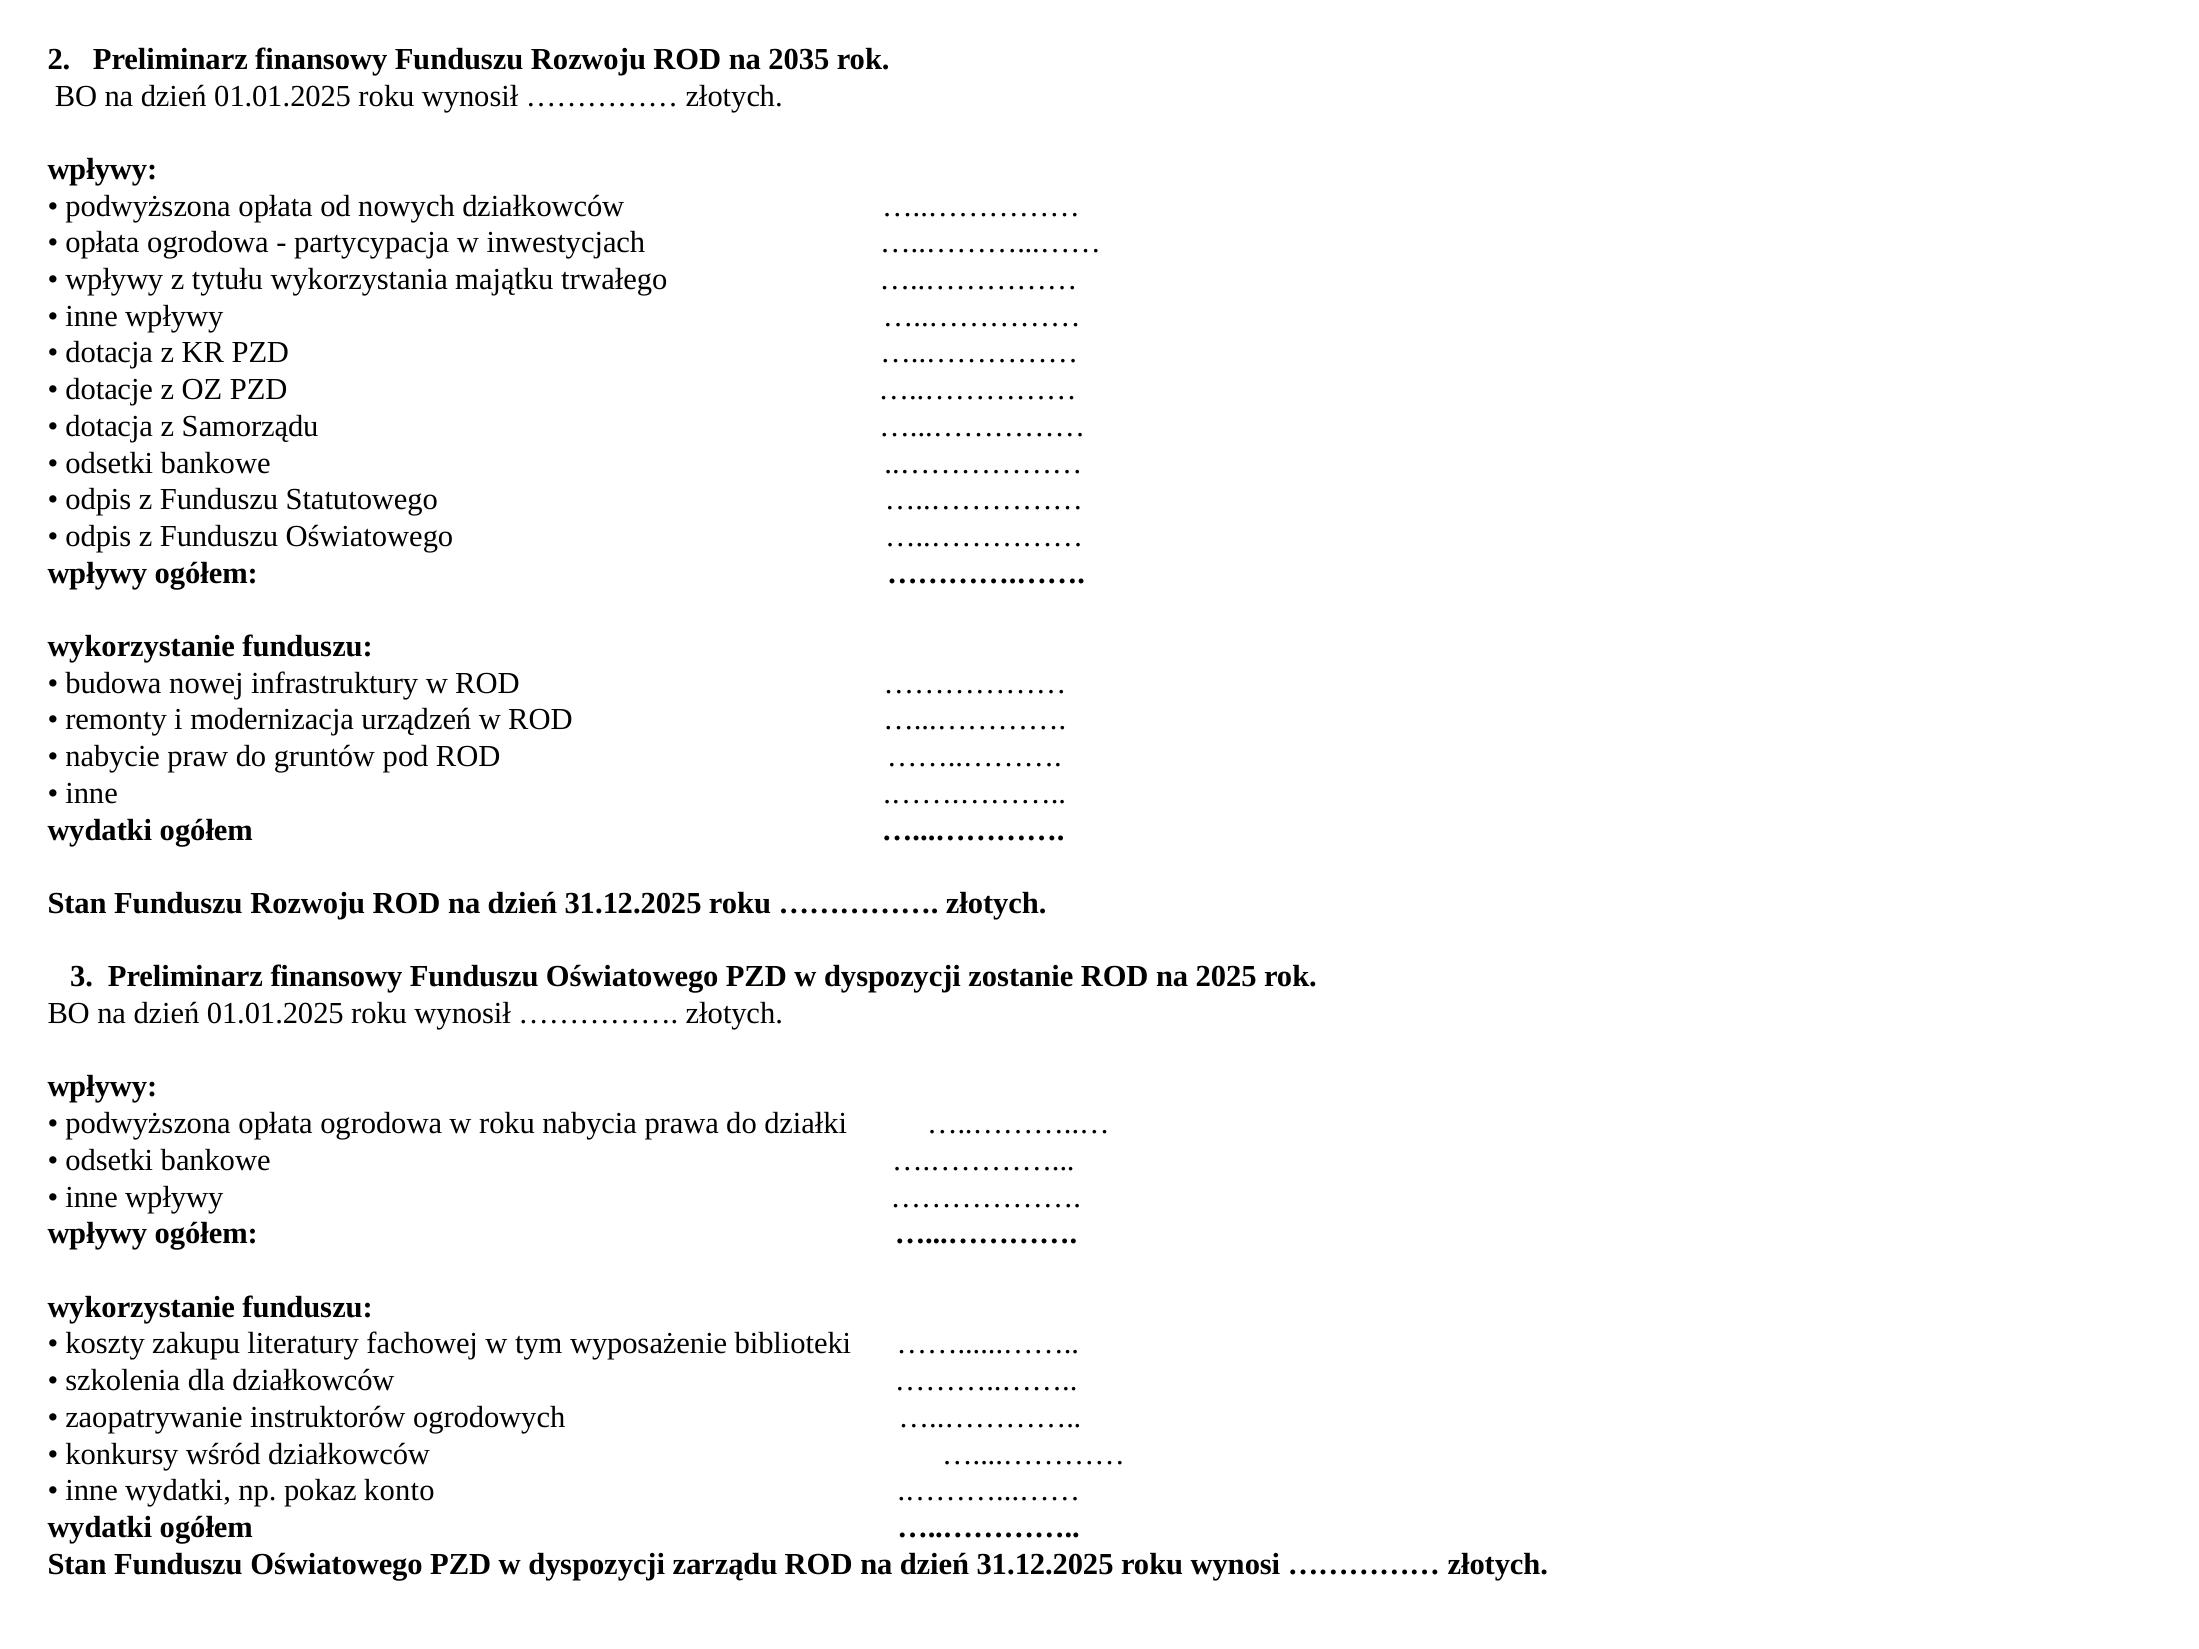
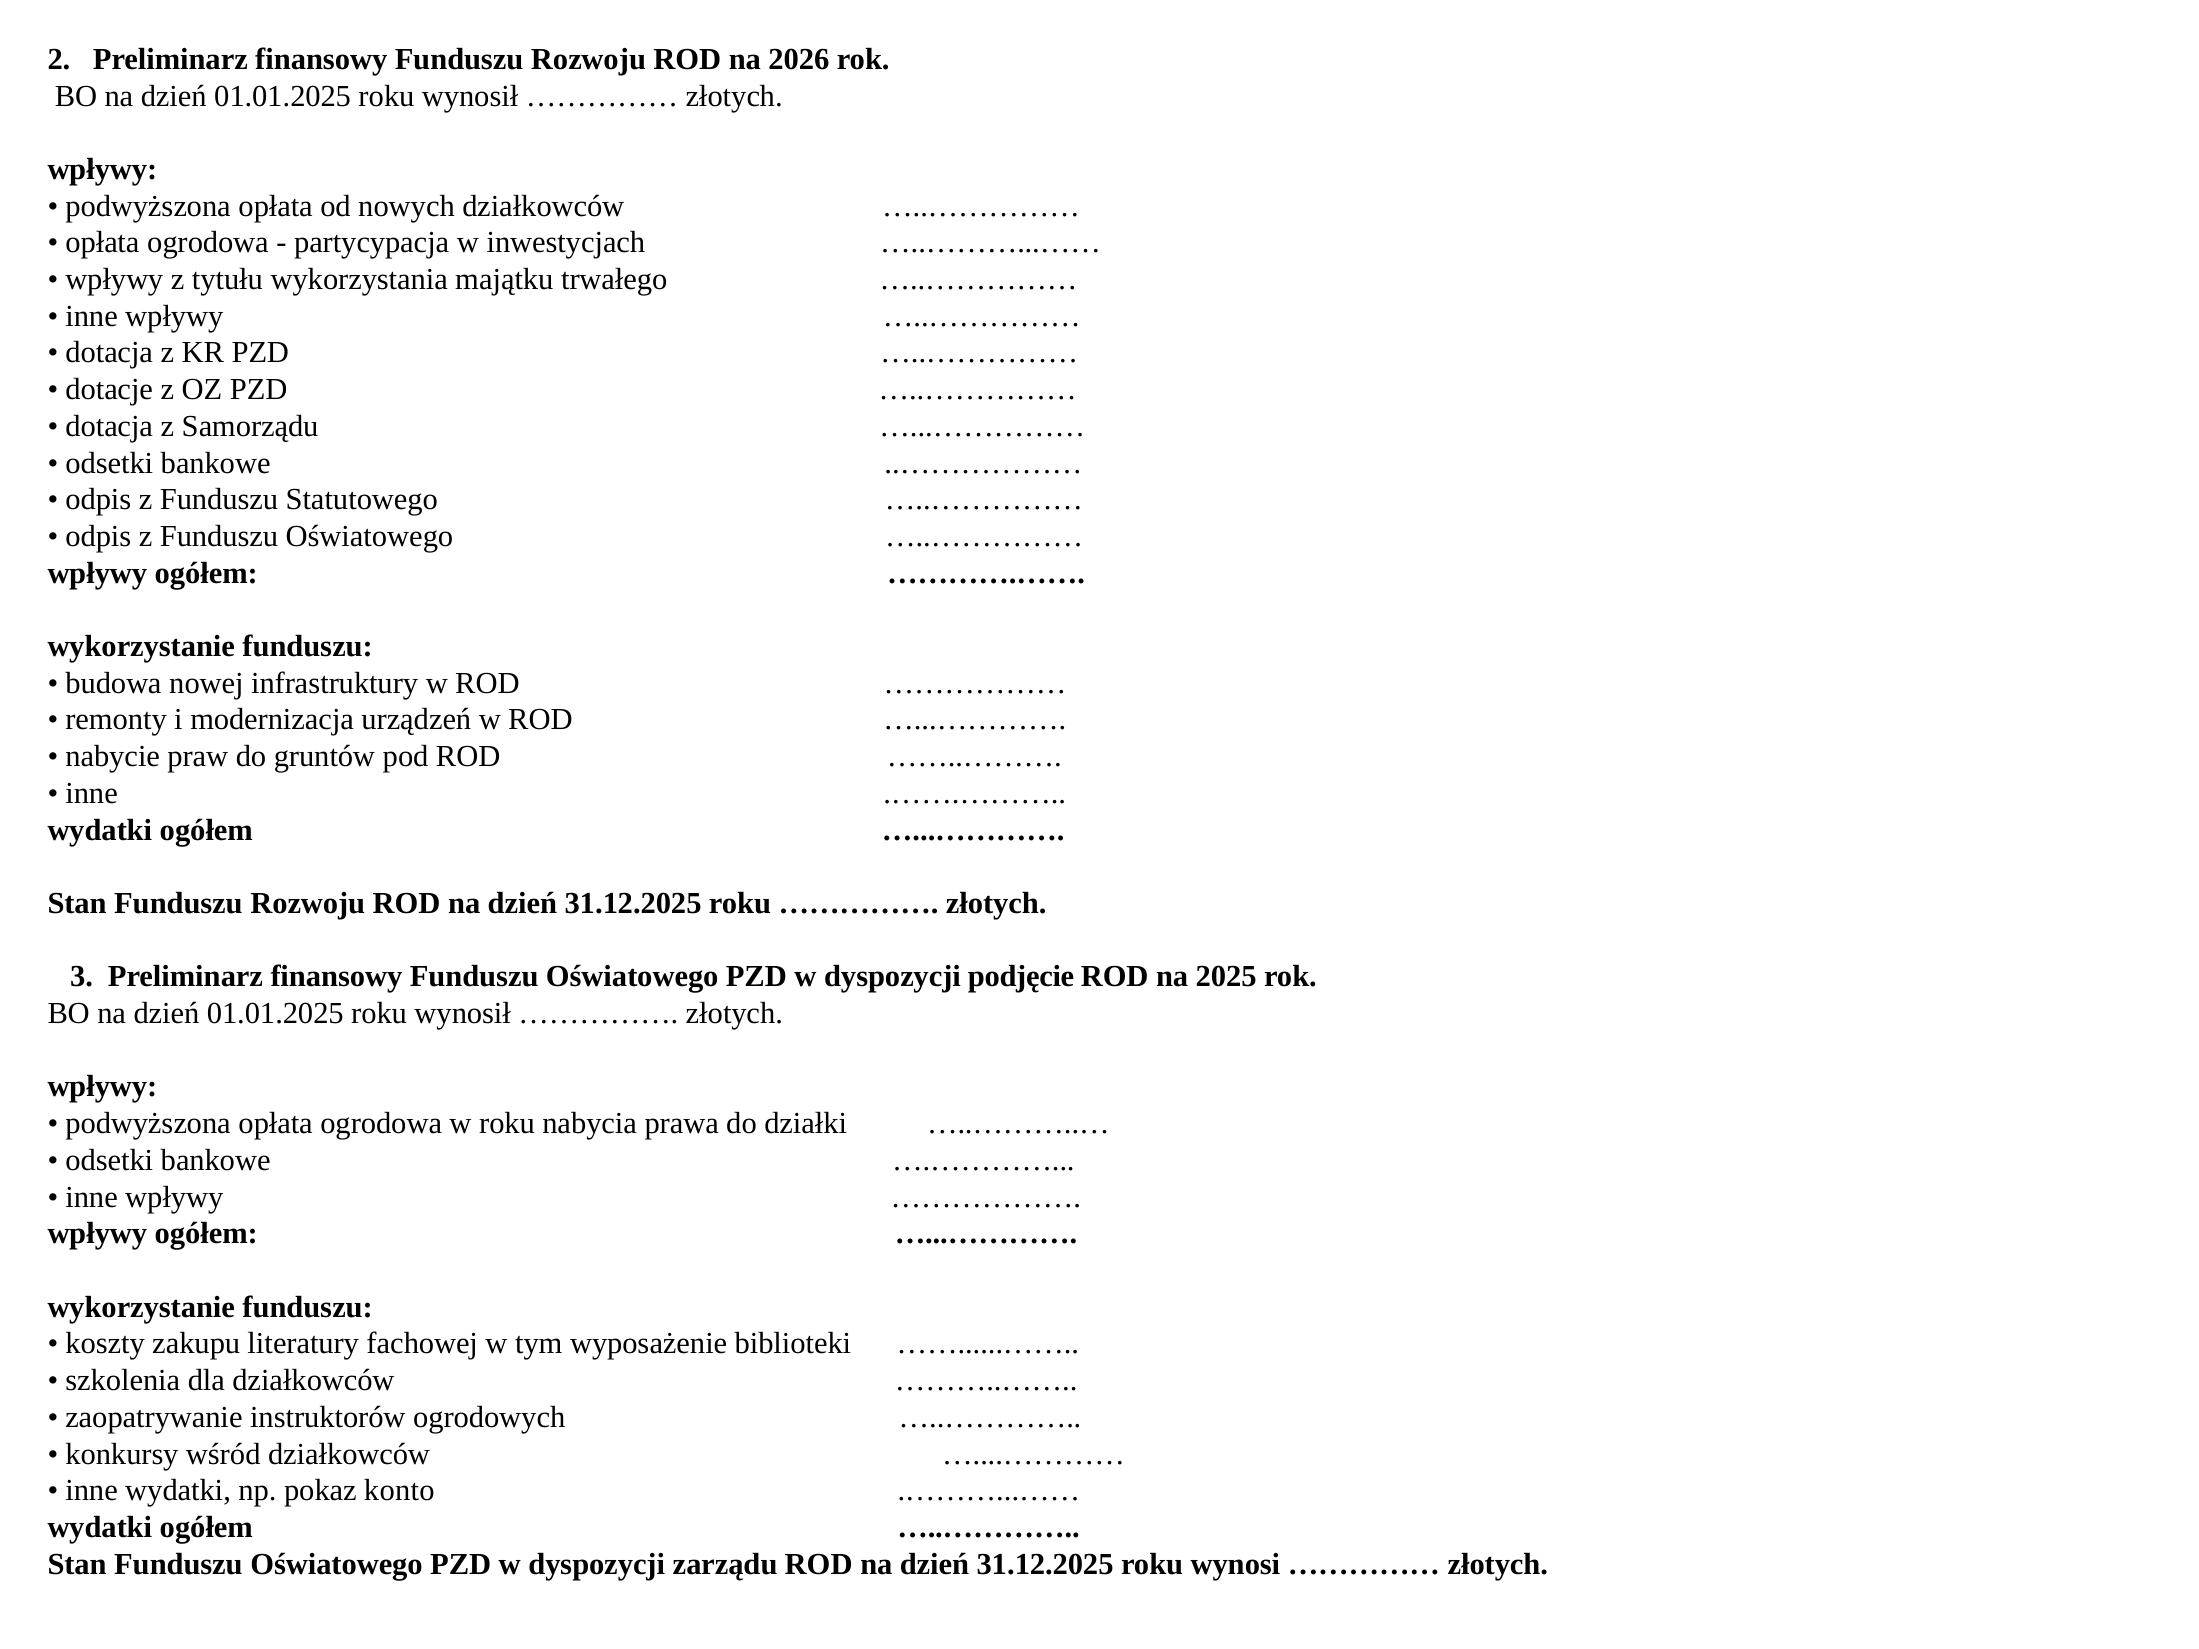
2035: 2035 -> 2026
zostanie: zostanie -> podjęcie
